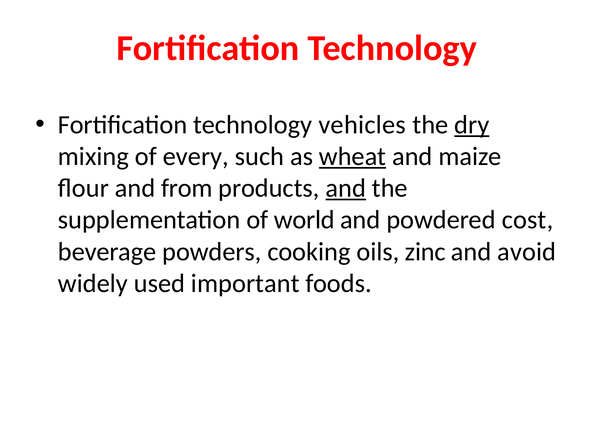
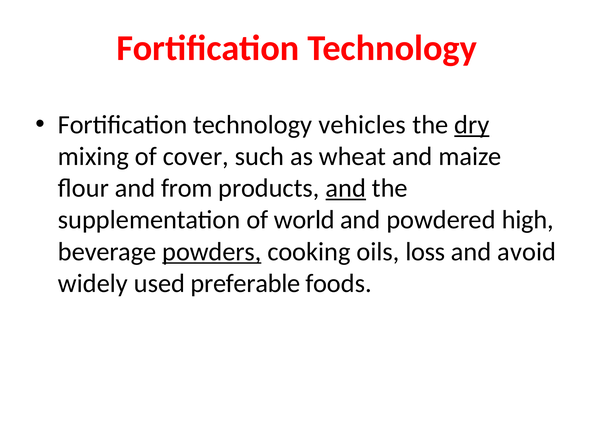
every: every -> cover
wheat underline: present -> none
cost: cost -> high
powders underline: none -> present
zinc: zinc -> loss
important: important -> preferable
